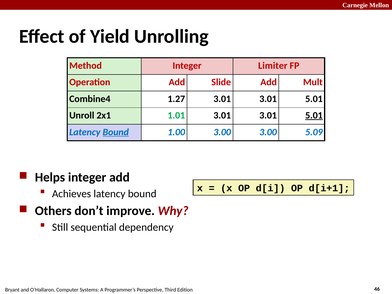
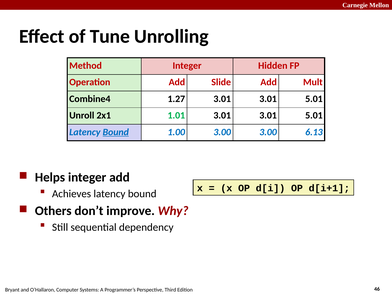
Yield: Yield -> Tune
Limiter: Limiter -> Hidden
5.01 at (314, 115) underline: present -> none
5.09: 5.09 -> 6.13
